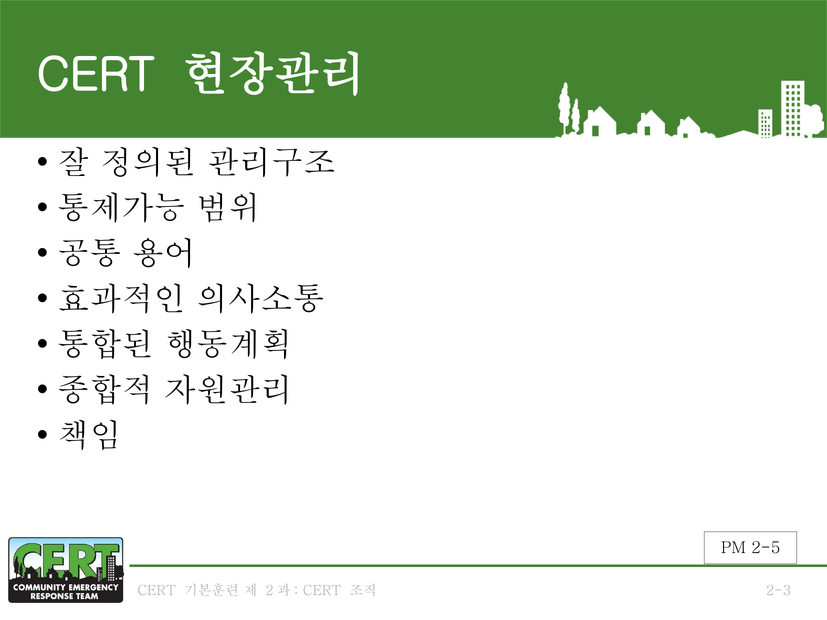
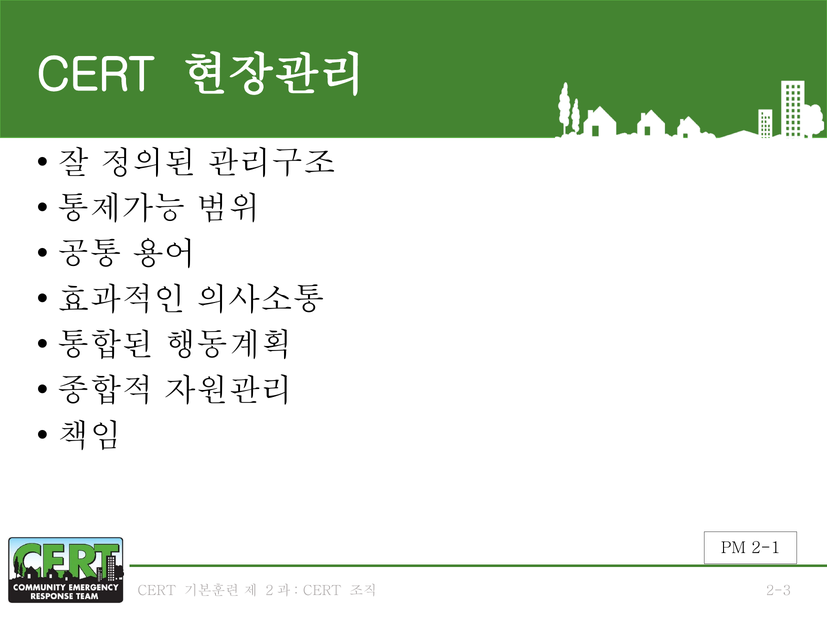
2-5: 2-5 -> 2-1
